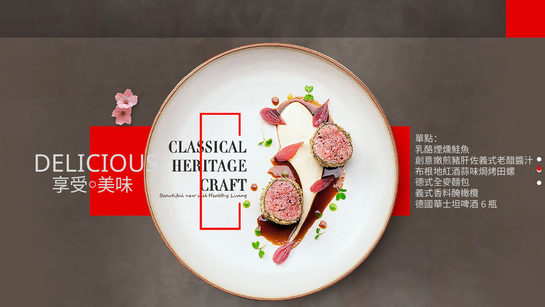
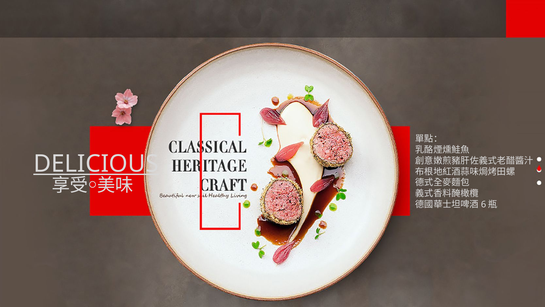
DELICIOUS underline: none -> present
